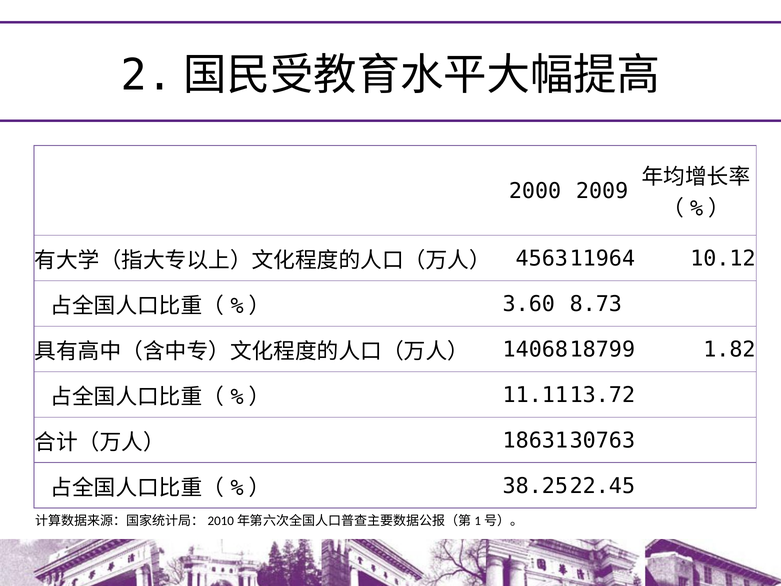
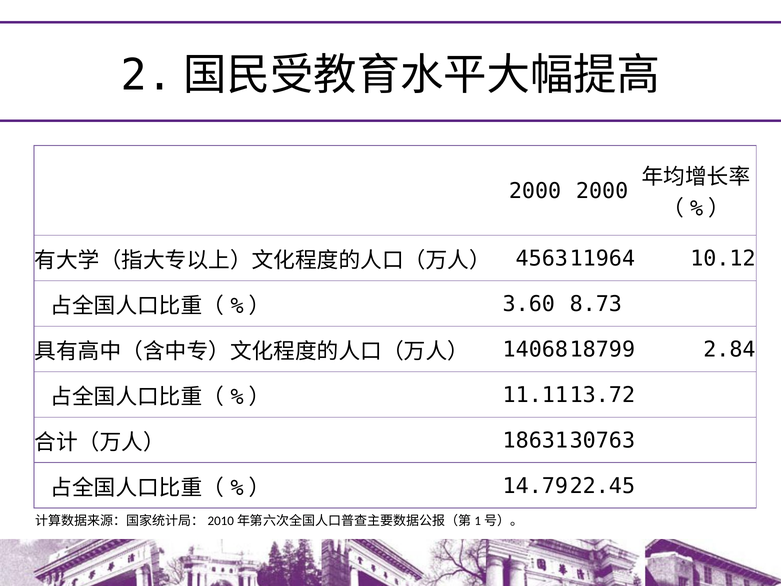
2000 2009: 2009 -> 2000
1.82: 1.82 -> 2.84
38.25: 38.25 -> 14.79
